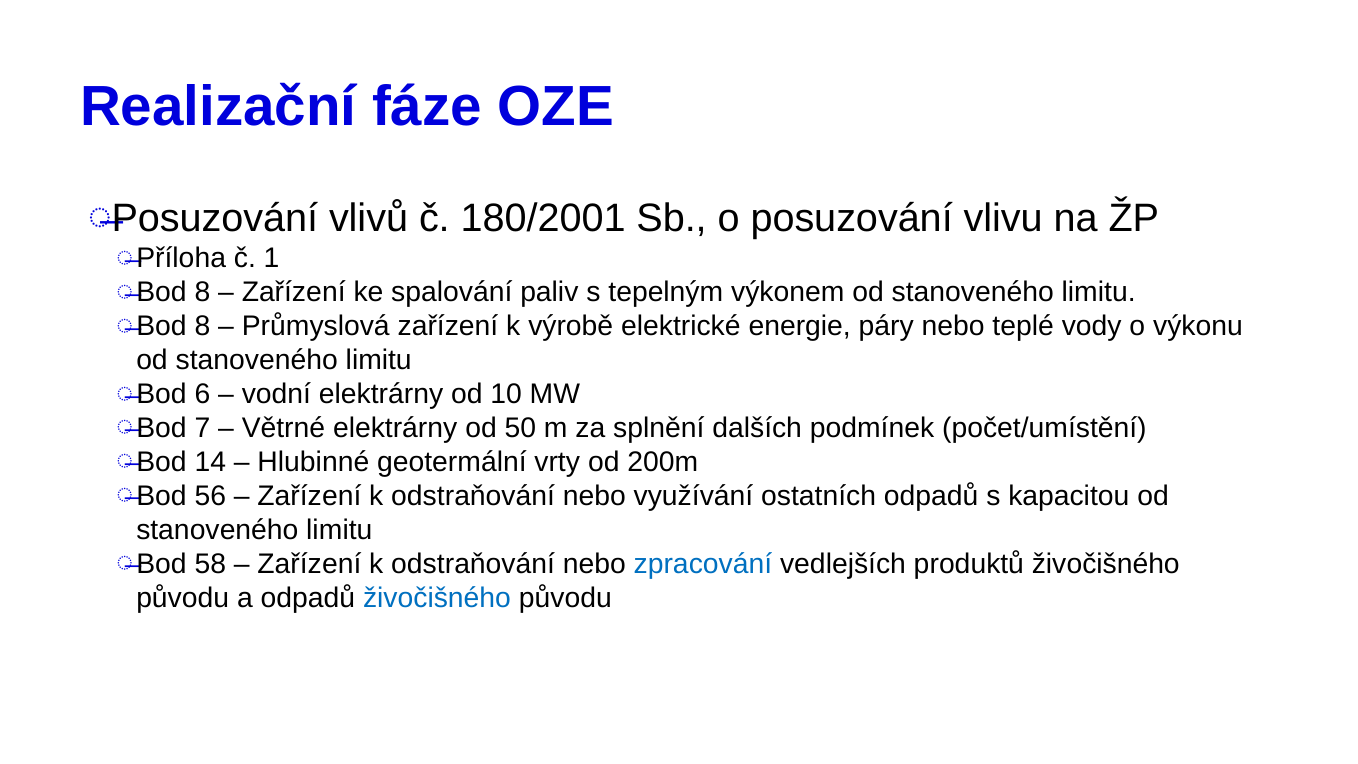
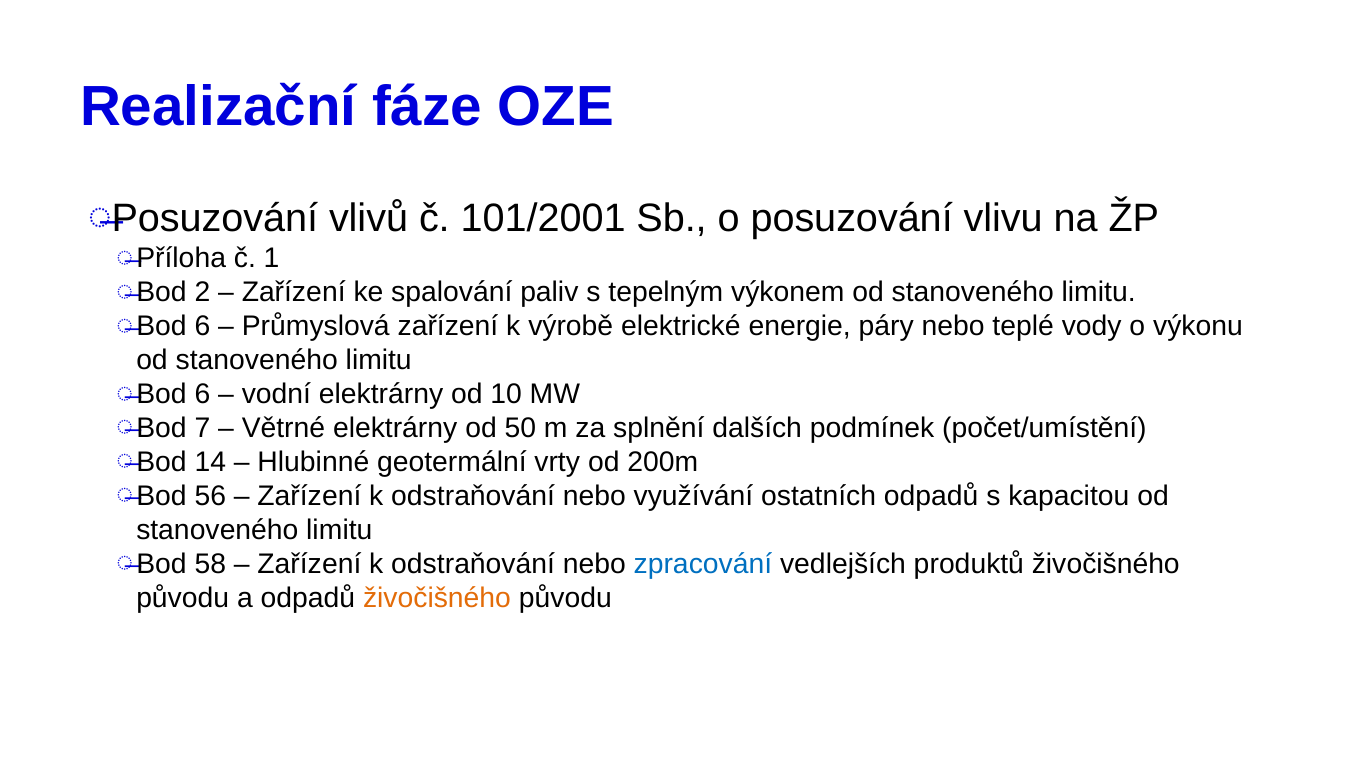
180/2001: 180/2001 -> 101/2001
8 at (202, 292): 8 -> 2
8 at (202, 326): 8 -> 6
živočišného at (437, 598) colour: blue -> orange
